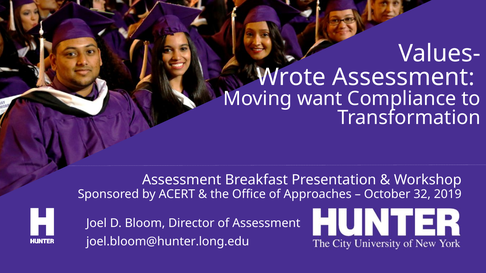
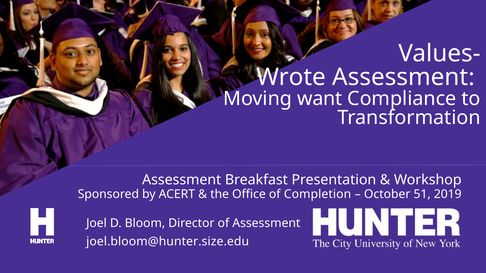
Approaches: Approaches -> Completion
32: 32 -> 51
joel.bloom@hunter.long.edu: joel.bloom@hunter.long.edu -> joel.bloom@hunter.size.edu
